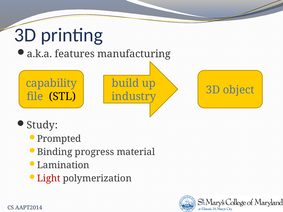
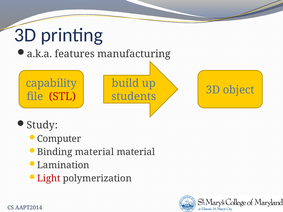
STL colour: black -> red
industry: industry -> students
Prompted: Prompted -> Computer
Binding progress: progress -> material
